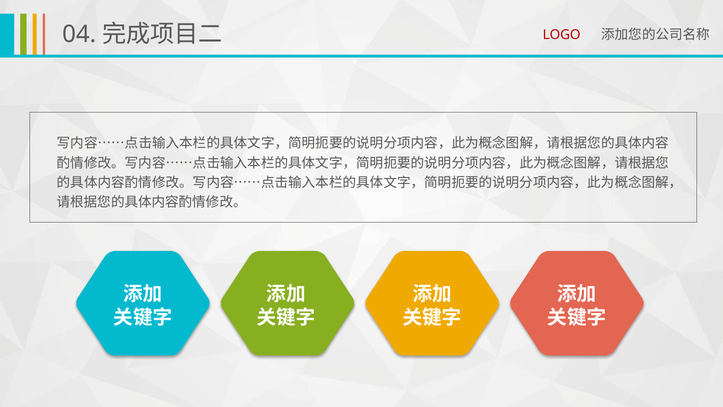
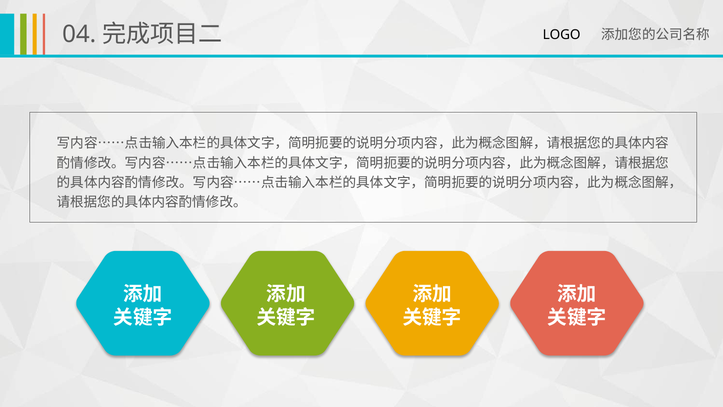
LOGO colour: red -> black
